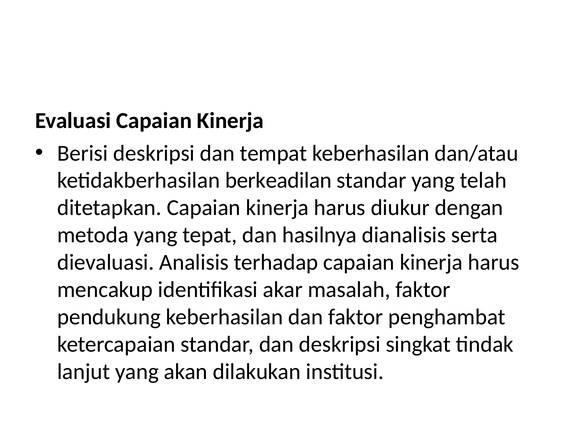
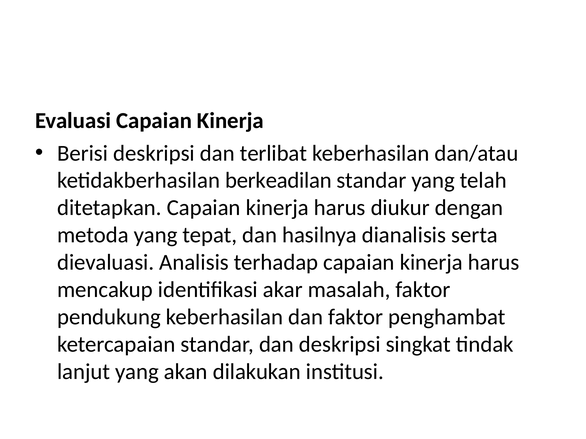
tempat: tempat -> terlibat
